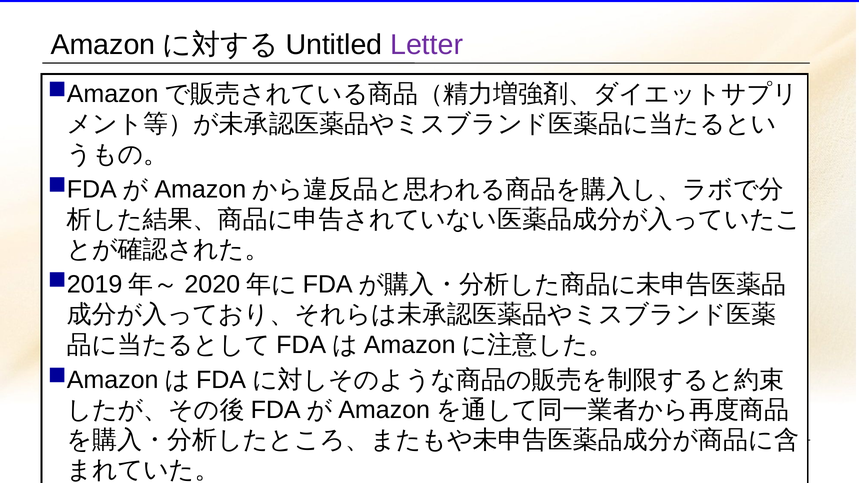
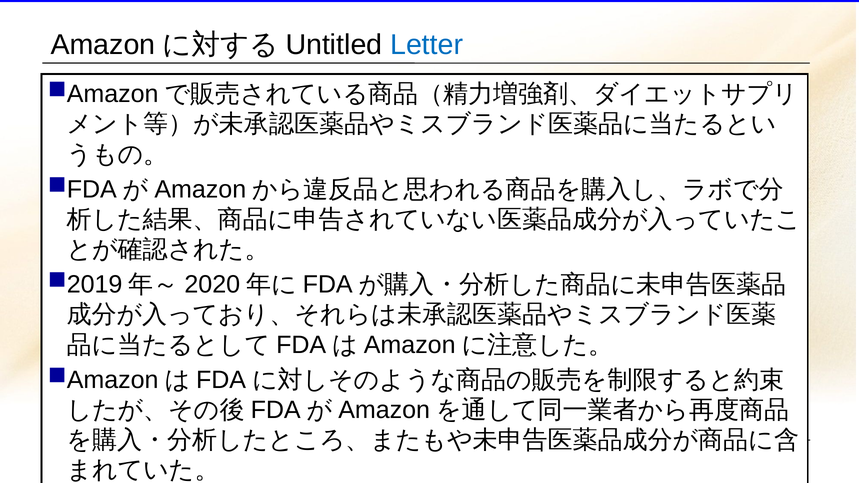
Letter colour: purple -> blue
